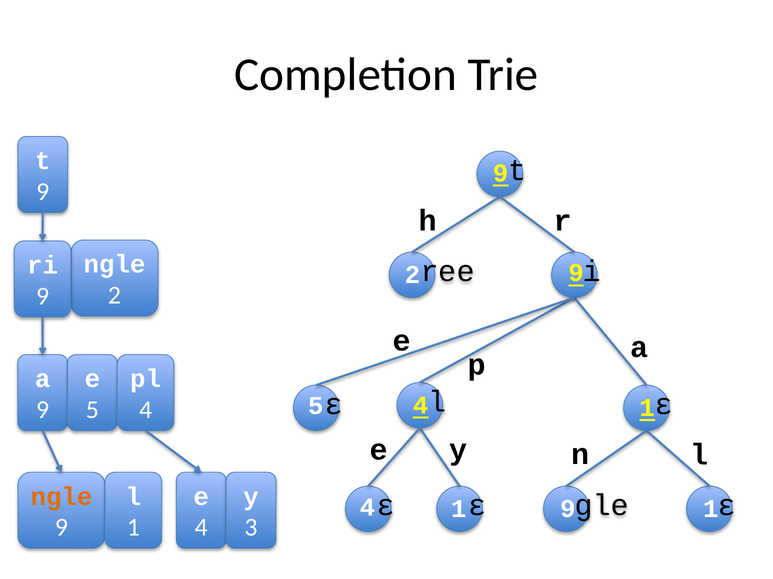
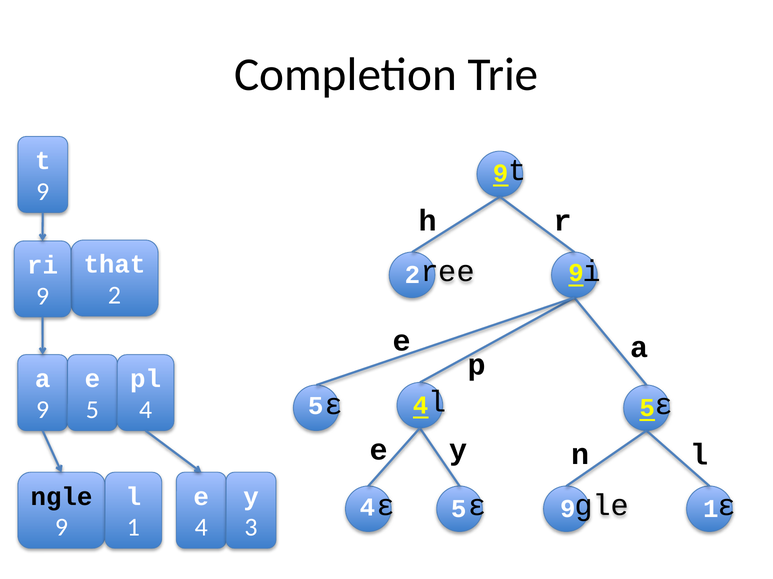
ngle at (114, 265): ngle -> that
1 at (647, 408): 1 -> 5
ngle at (61, 497) colour: orange -> black
1 at (459, 510): 1 -> 5
